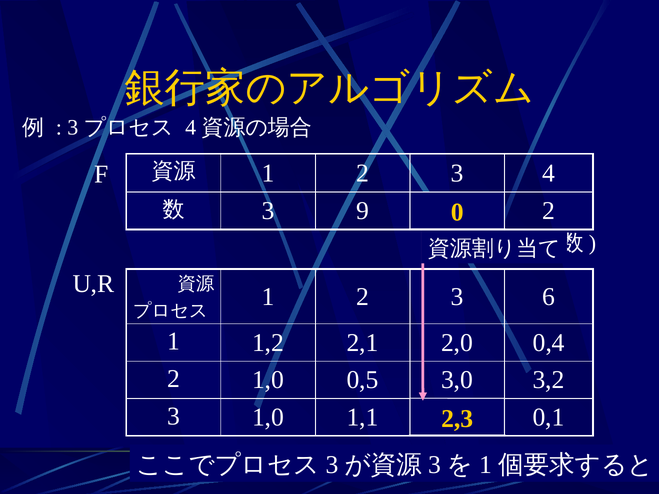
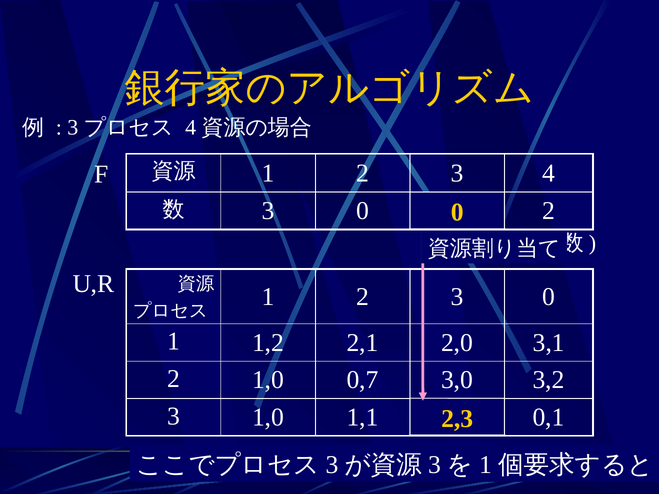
9 at (363, 211): 9 -> 0
2 3 6: 6 -> 0
0,4: 0,4 -> 3,1
0,5: 0,5 -> 0,7
